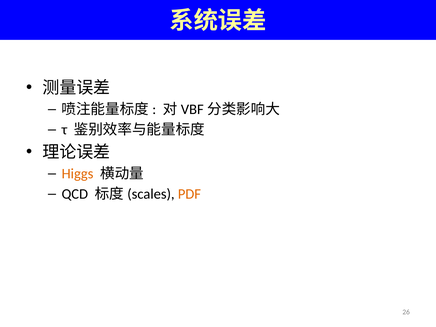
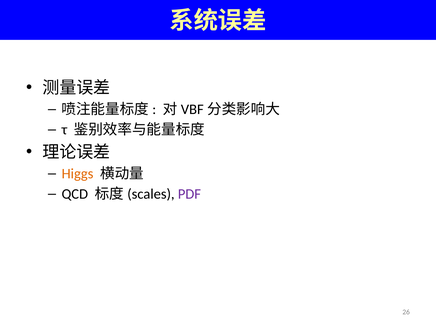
PDF colour: orange -> purple
